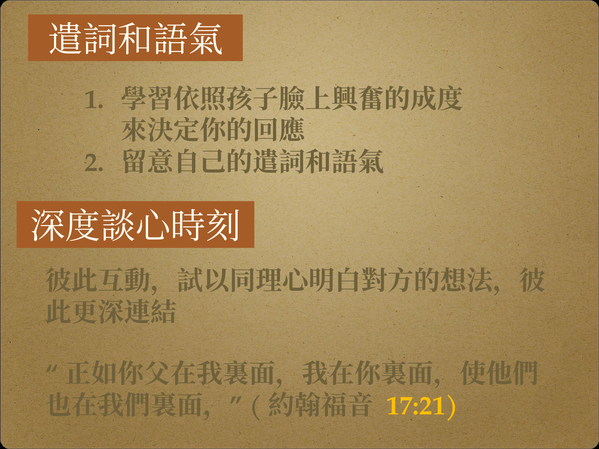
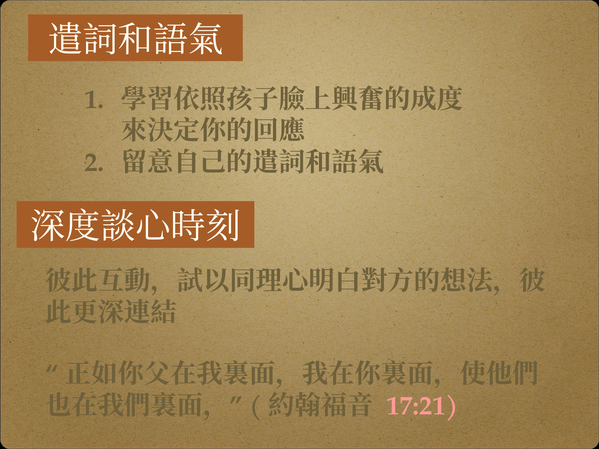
17:21 colour: yellow -> pink
